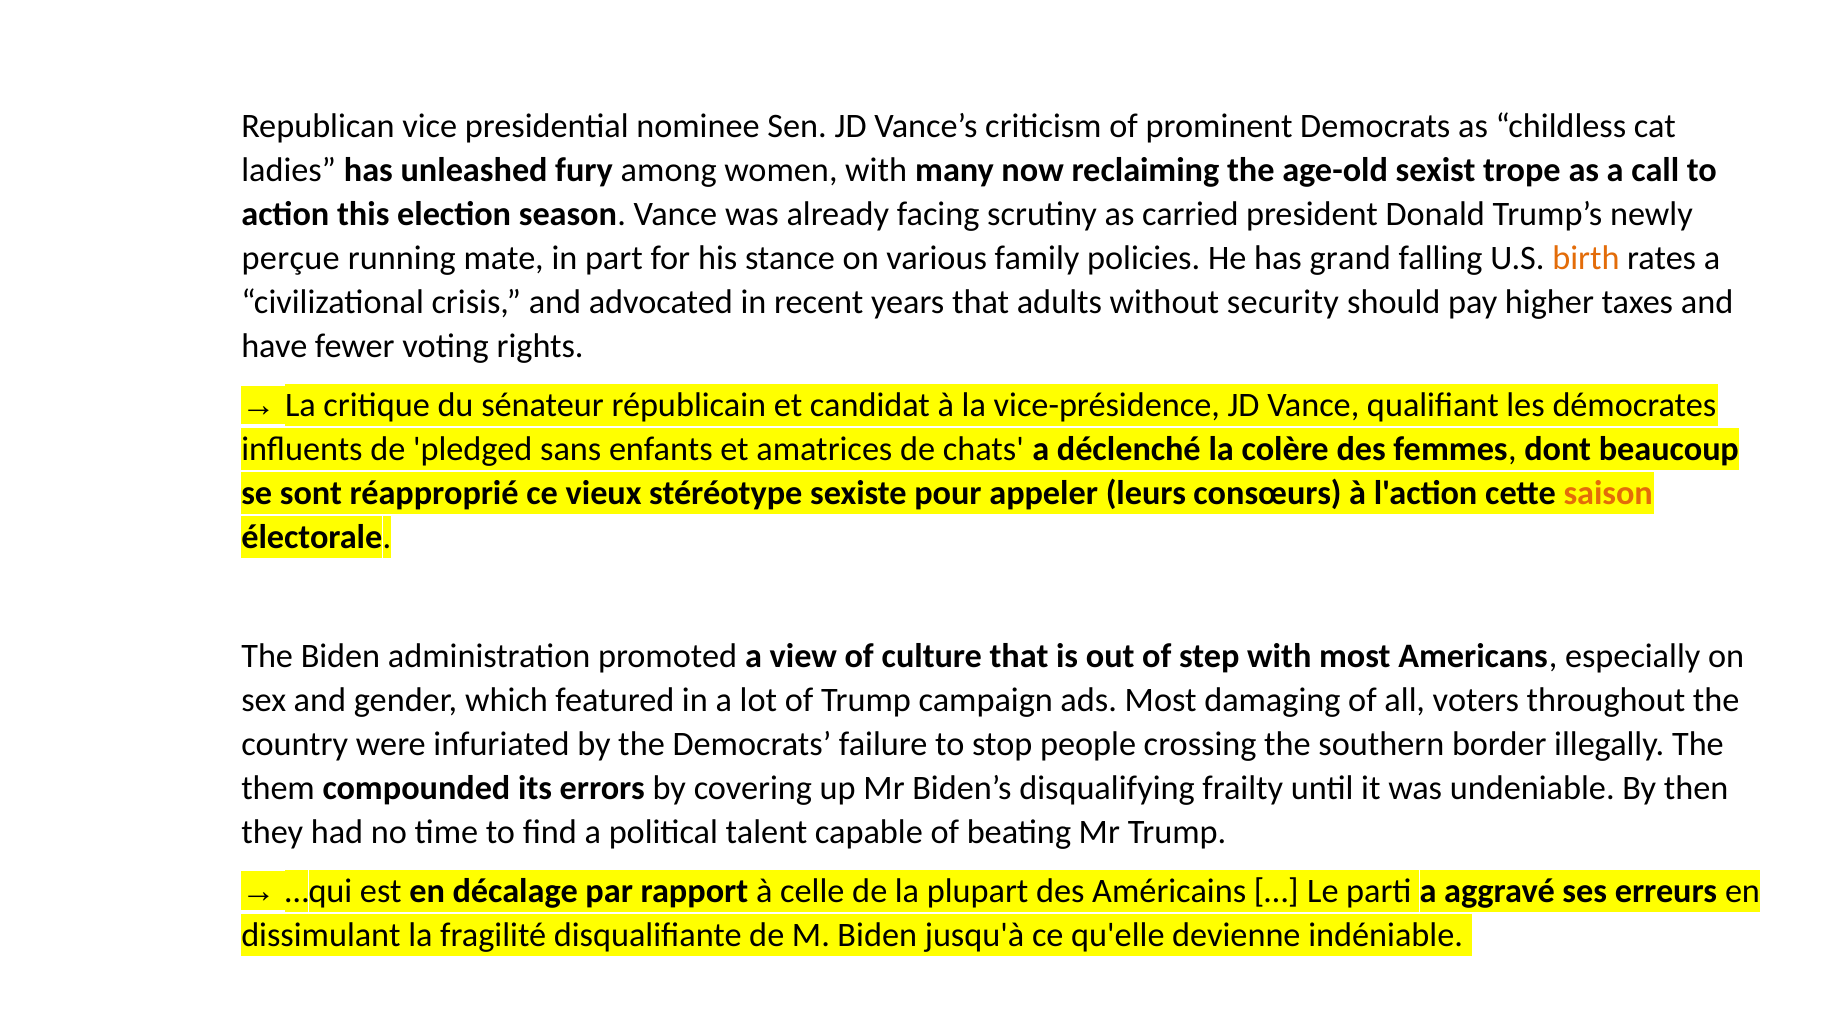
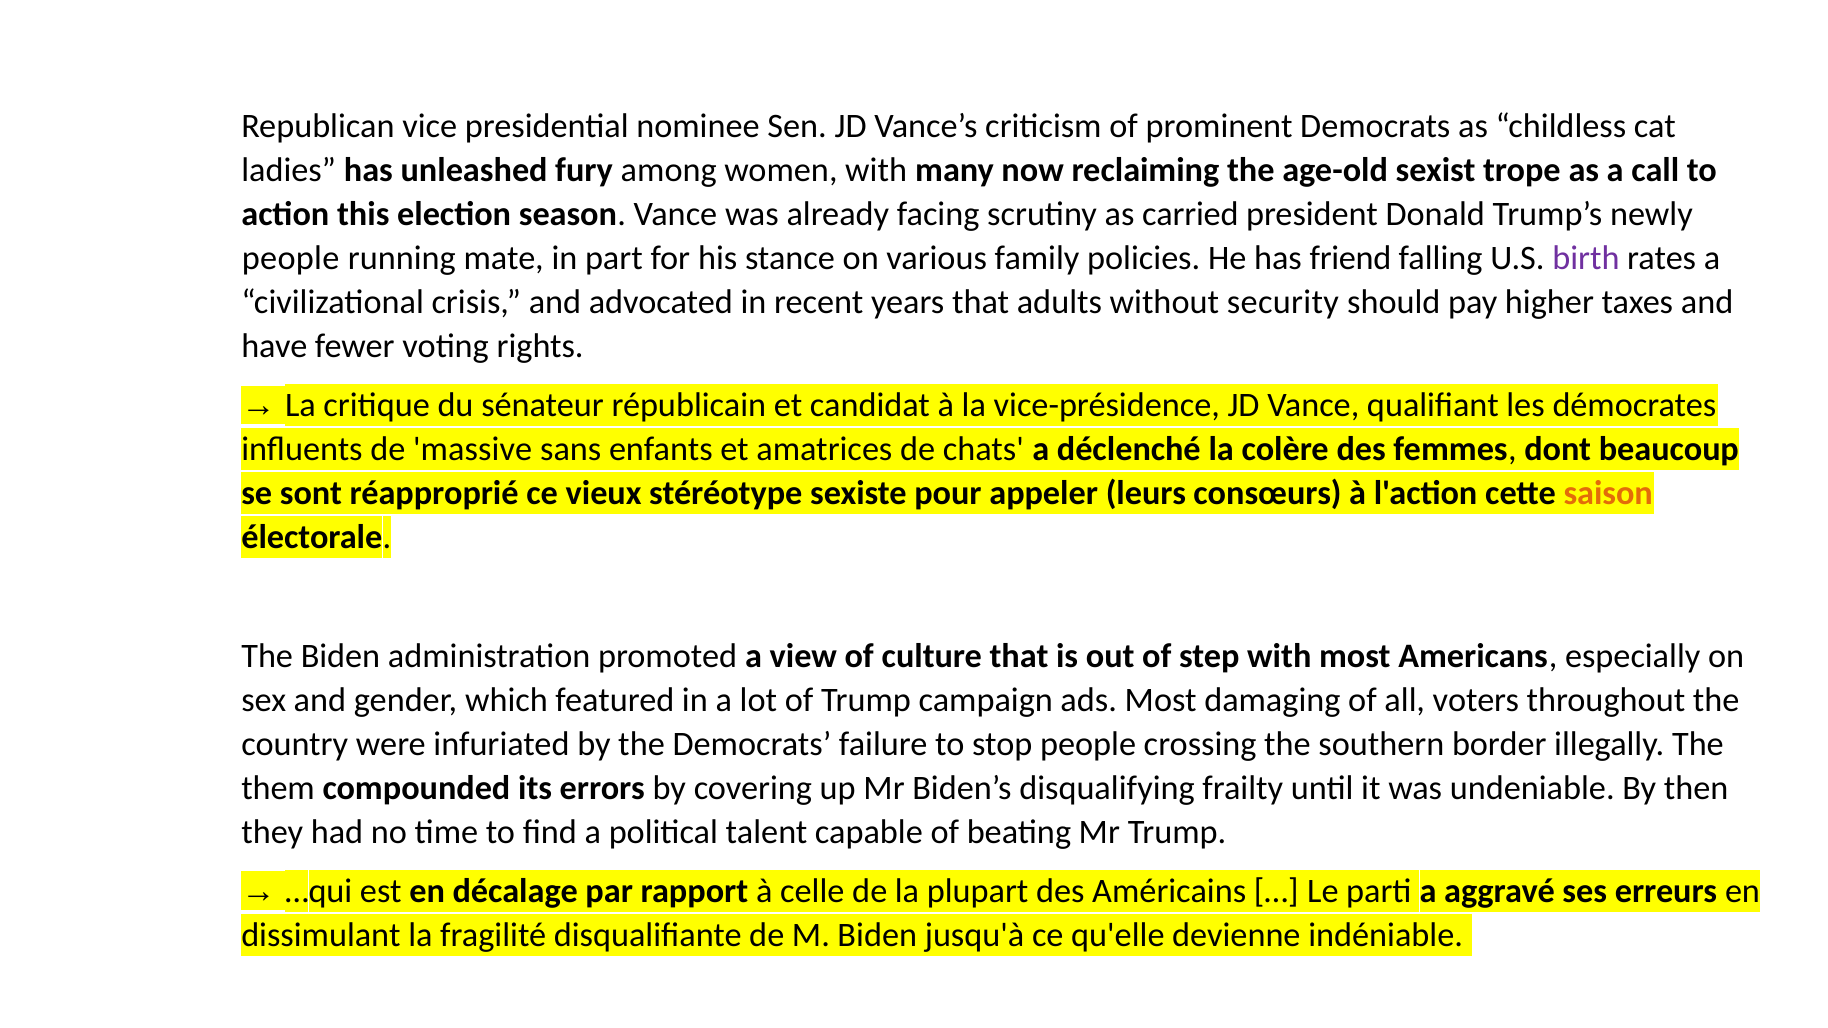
perçue at (291, 259): perçue -> people
grand: grand -> friend
birth colour: orange -> purple
pledged: pledged -> massive
